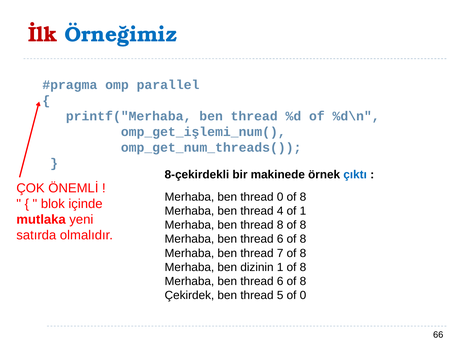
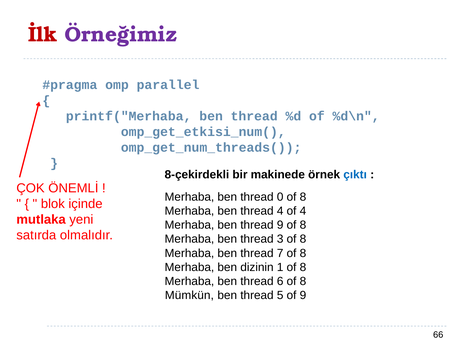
Örneğimiz colour: blue -> purple
omp_get_işlemi_num(: omp_get_işlemi_num( -> omp_get_etkisi_num(
of 1: 1 -> 4
thread 8: 8 -> 9
6 at (280, 239): 6 -> 3
Çekirdek: Çekirdek -> Mümkün
of 0: 0 -> 9
